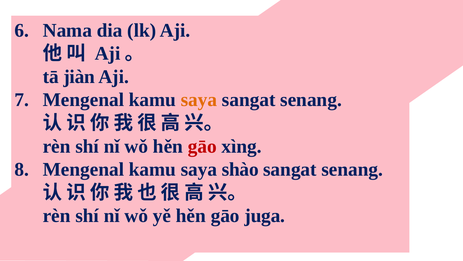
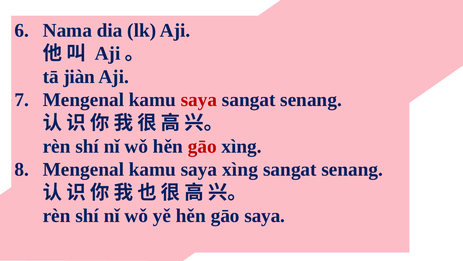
saya at (199, 100) colour: orange -> red
saya shào: shào -> xìng
gāo juga: juga -> saya
